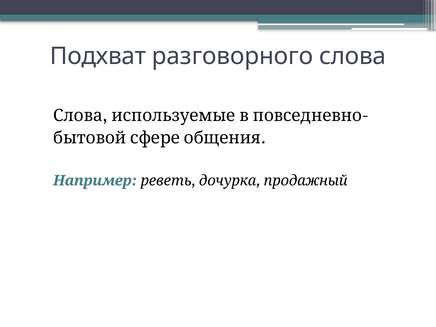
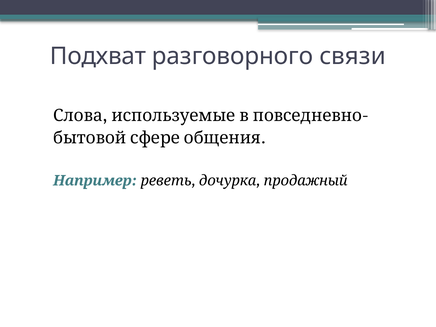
разговорного слова: слова -> связи
